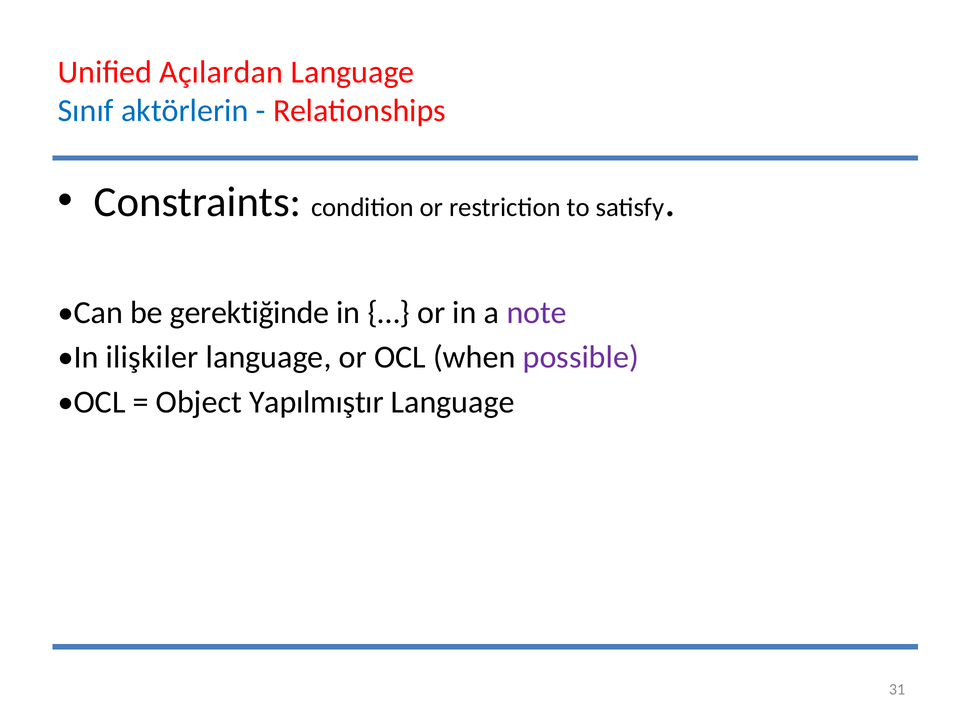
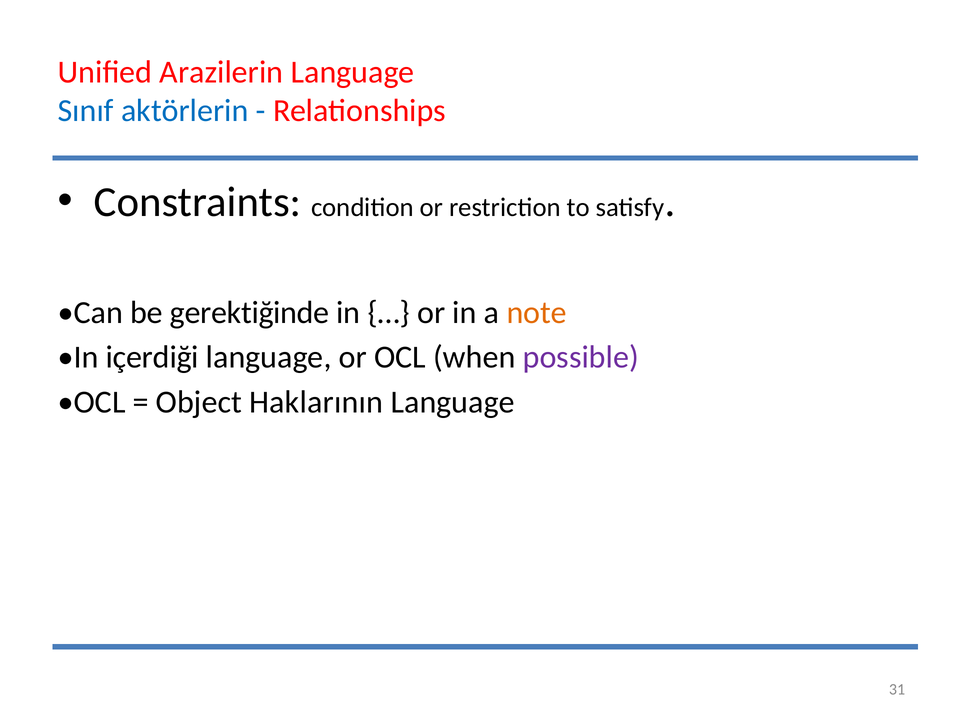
Açılardan: Açılardan -> Arazilerin
note colour: purple -> orange
ilişkiler: ilişkiler -> içerdiği
Yapılmıştır: Yapılmıştır -> Haklarının
